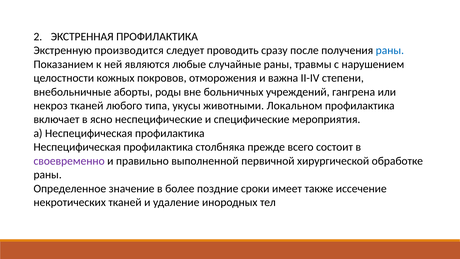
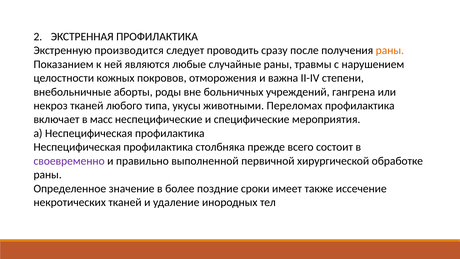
раны at (390, 50) colour: blue -> orange
Локальном: Локальном -> Переломах
ясно: ясно -> масс
